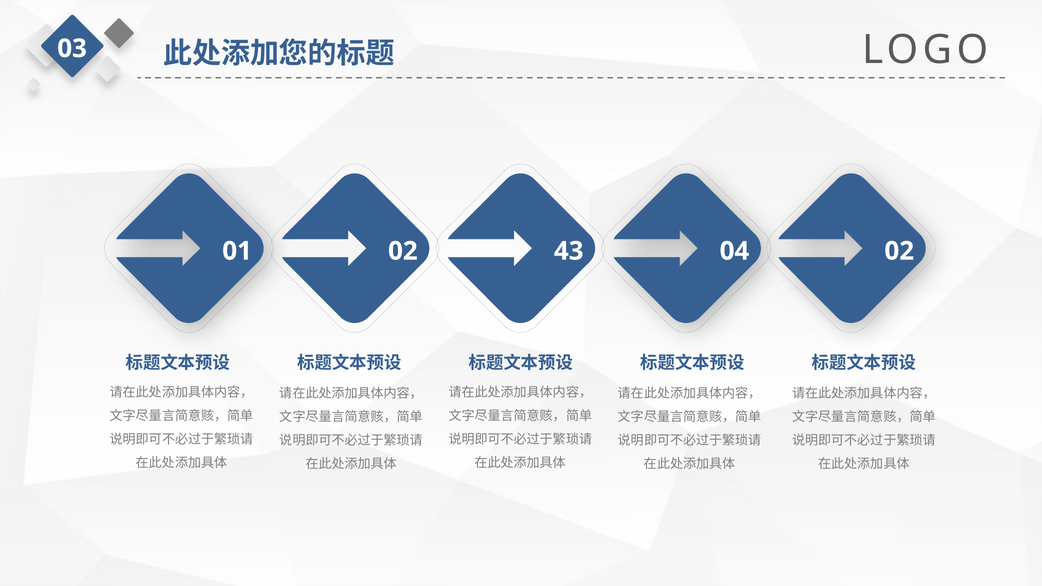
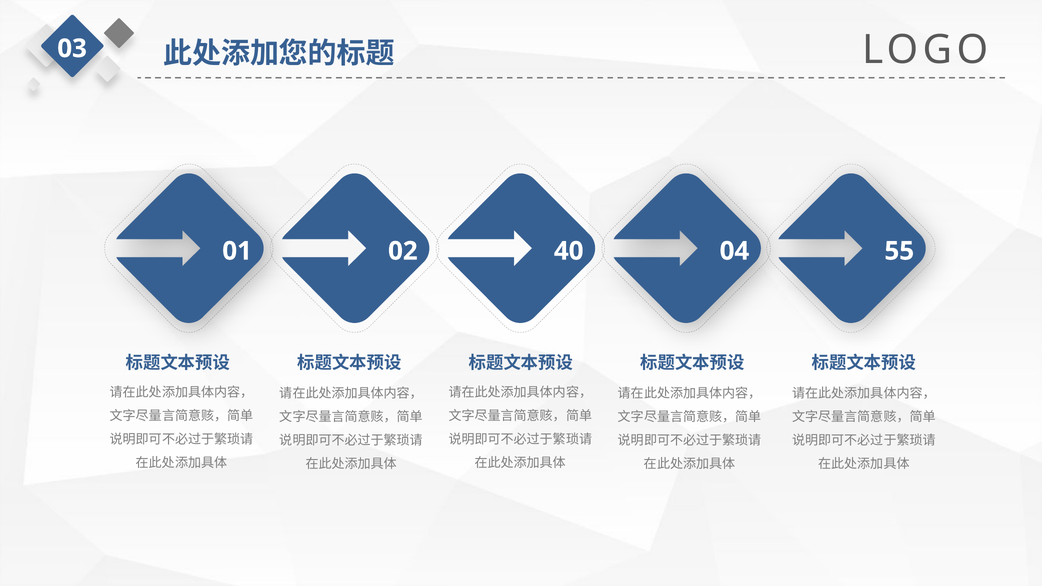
43: 43 -> 40
04 02: 02 -> 55
